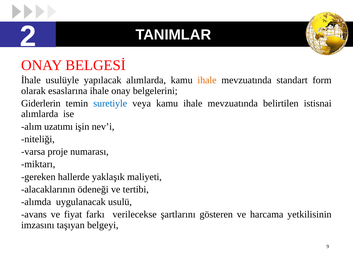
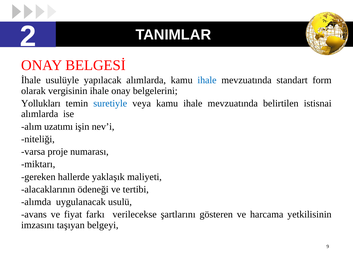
ihale at (207, 80) colour: orange -> blue
esaslarına: esaslarına -> vergisinin
Giderlerin: Giderlerin -> Yollukları
